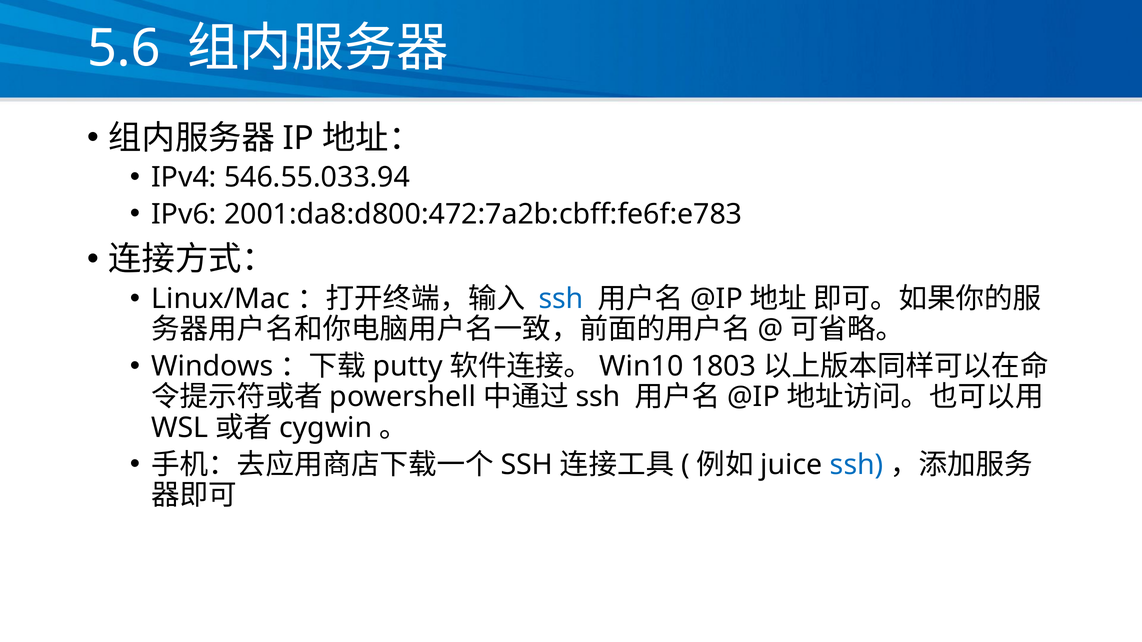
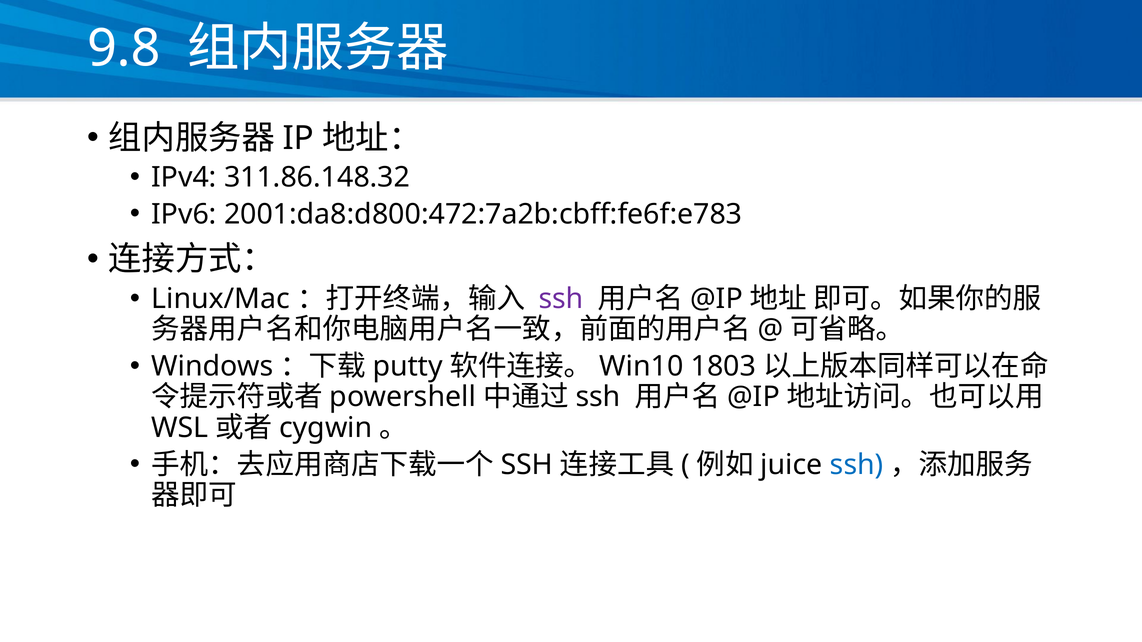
5.6: 5.6 -> 9.8
546.55.033.94: 546.55.033.94 -> 311.86.148.32
ssh at (561, 299) colour: blue -> purple
